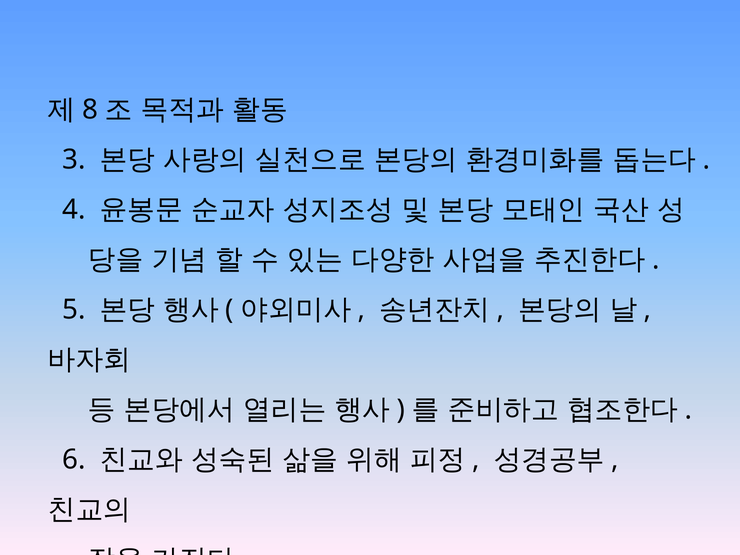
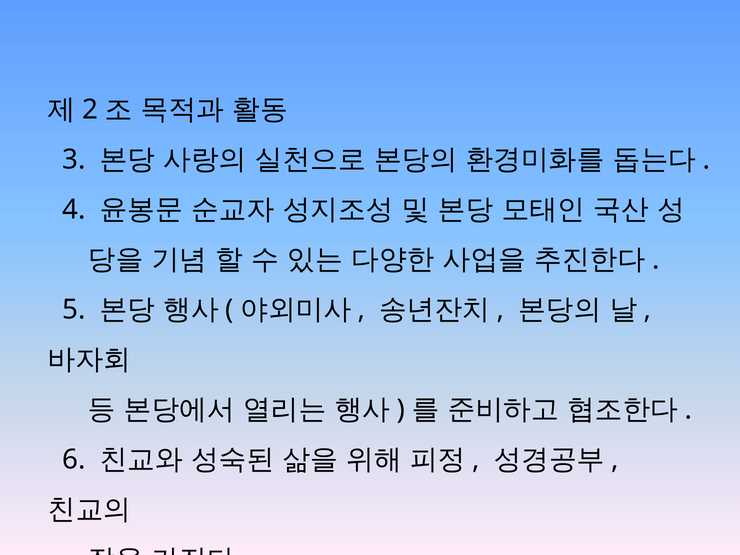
8: 8 -> 2
